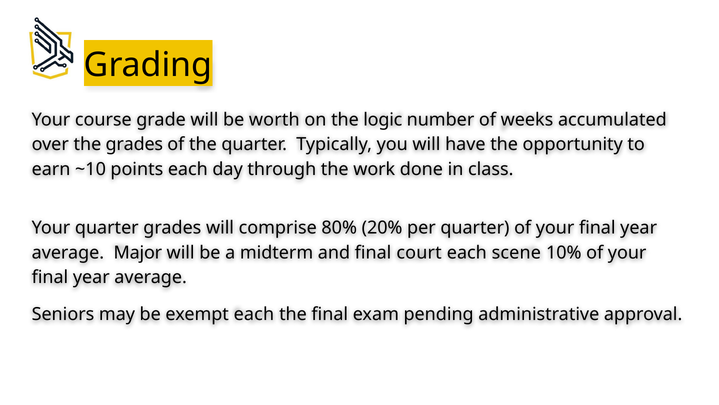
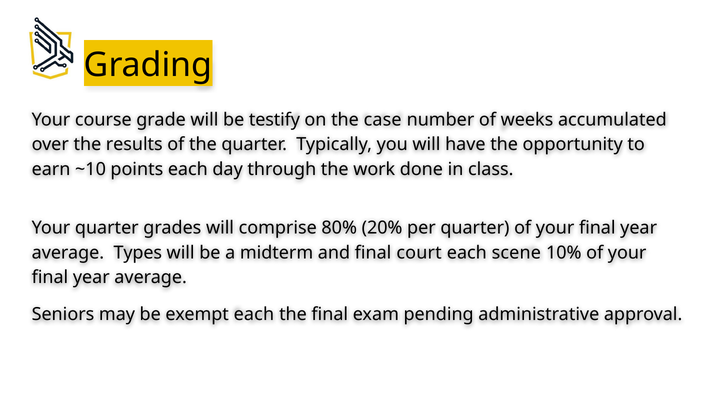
worth: worth -> testify
logic: logic -> case
the grades: grades -> results
Major: Major -> Types
